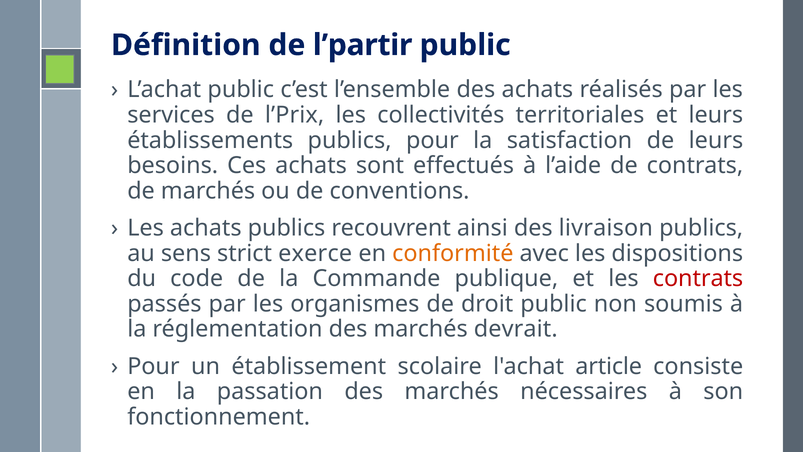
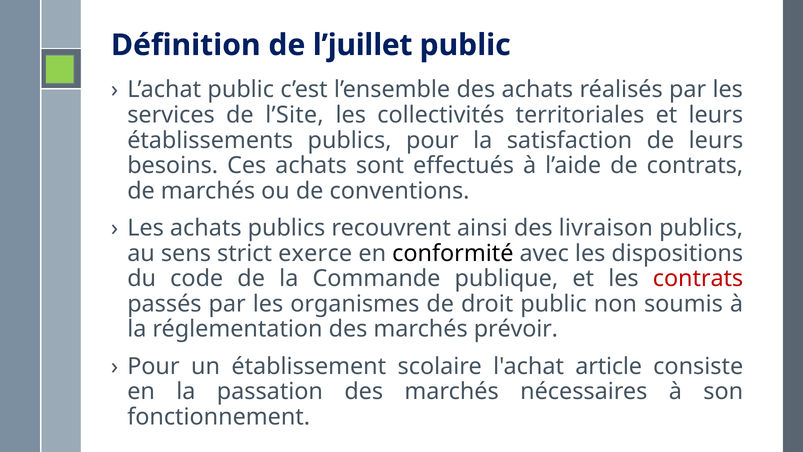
l’partir: l’partir -> l’juillet
l’Prix: l’Prix -> l’Site
conformité colour: orange -> black
devrait: devrait -> prévoir
